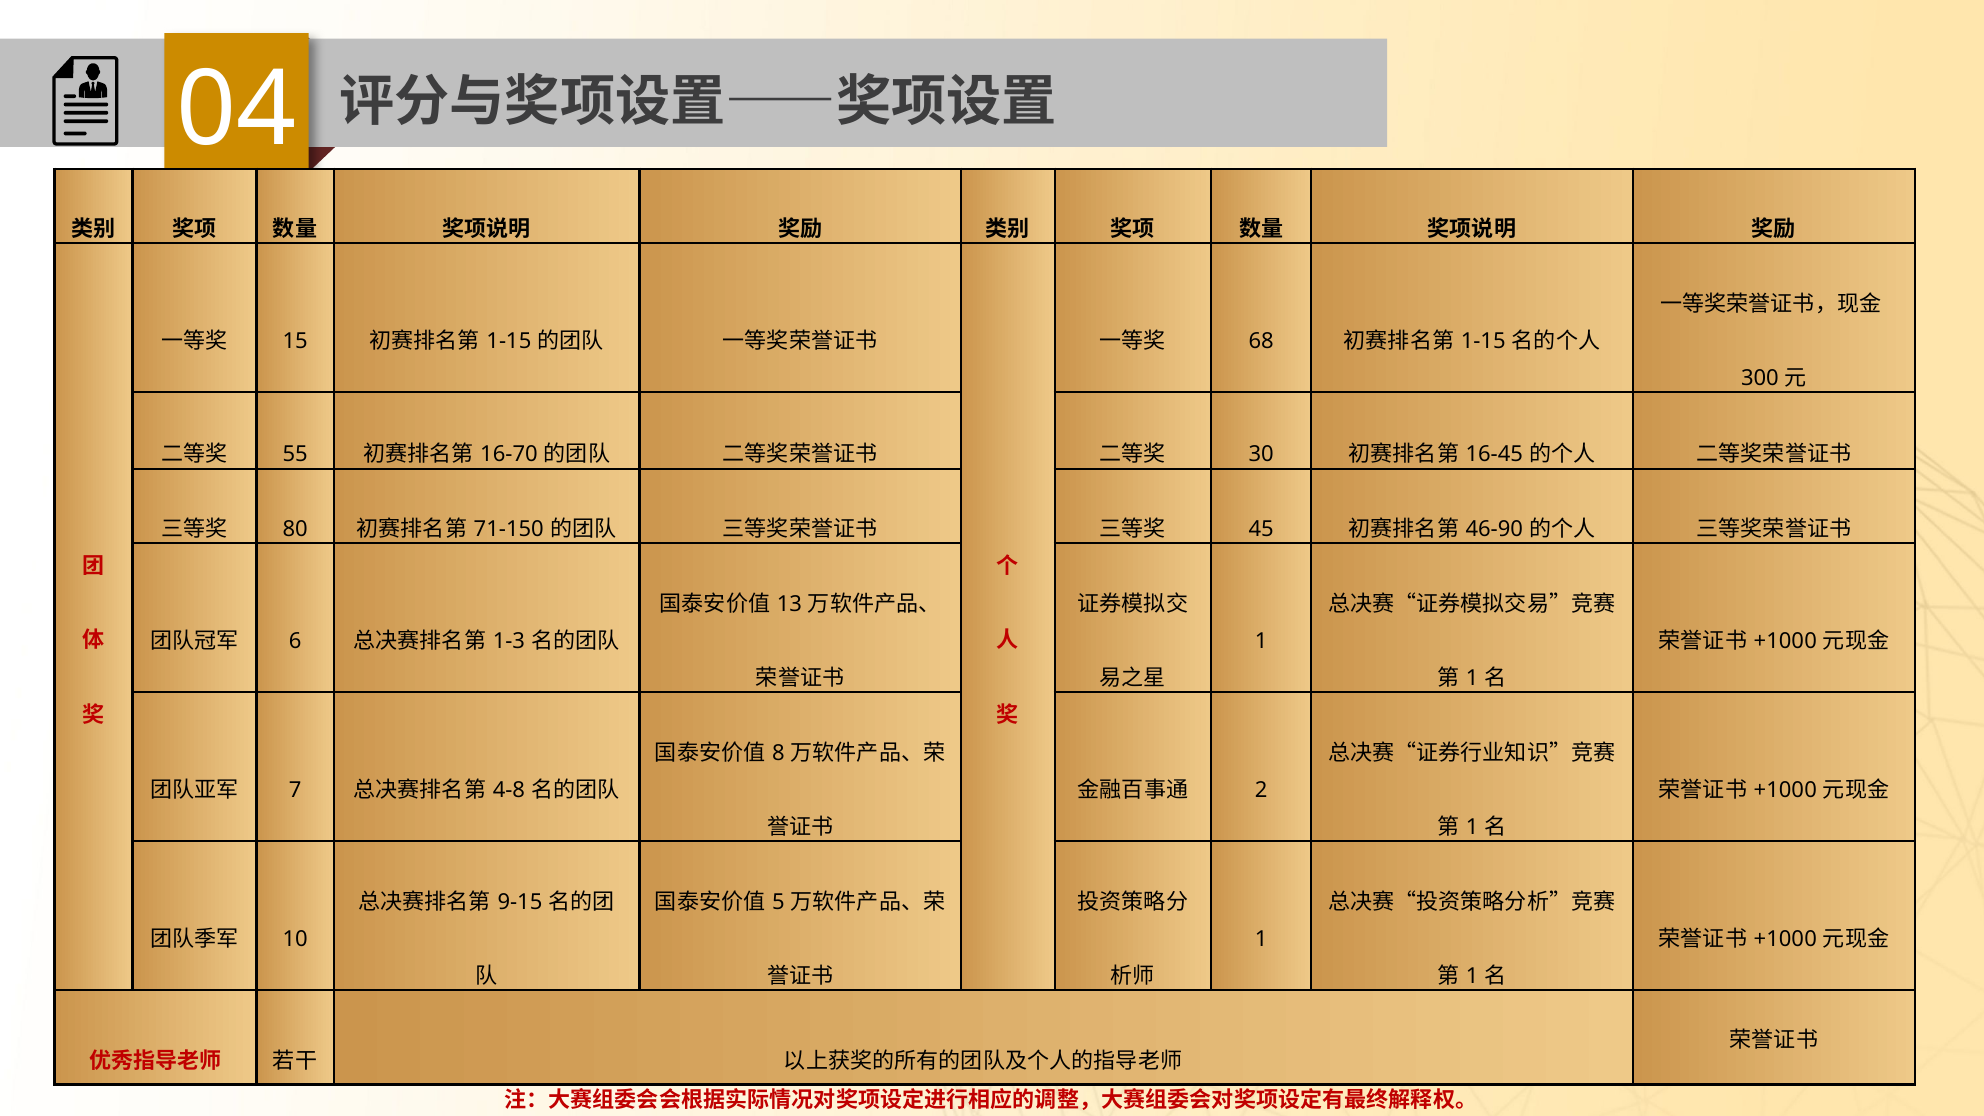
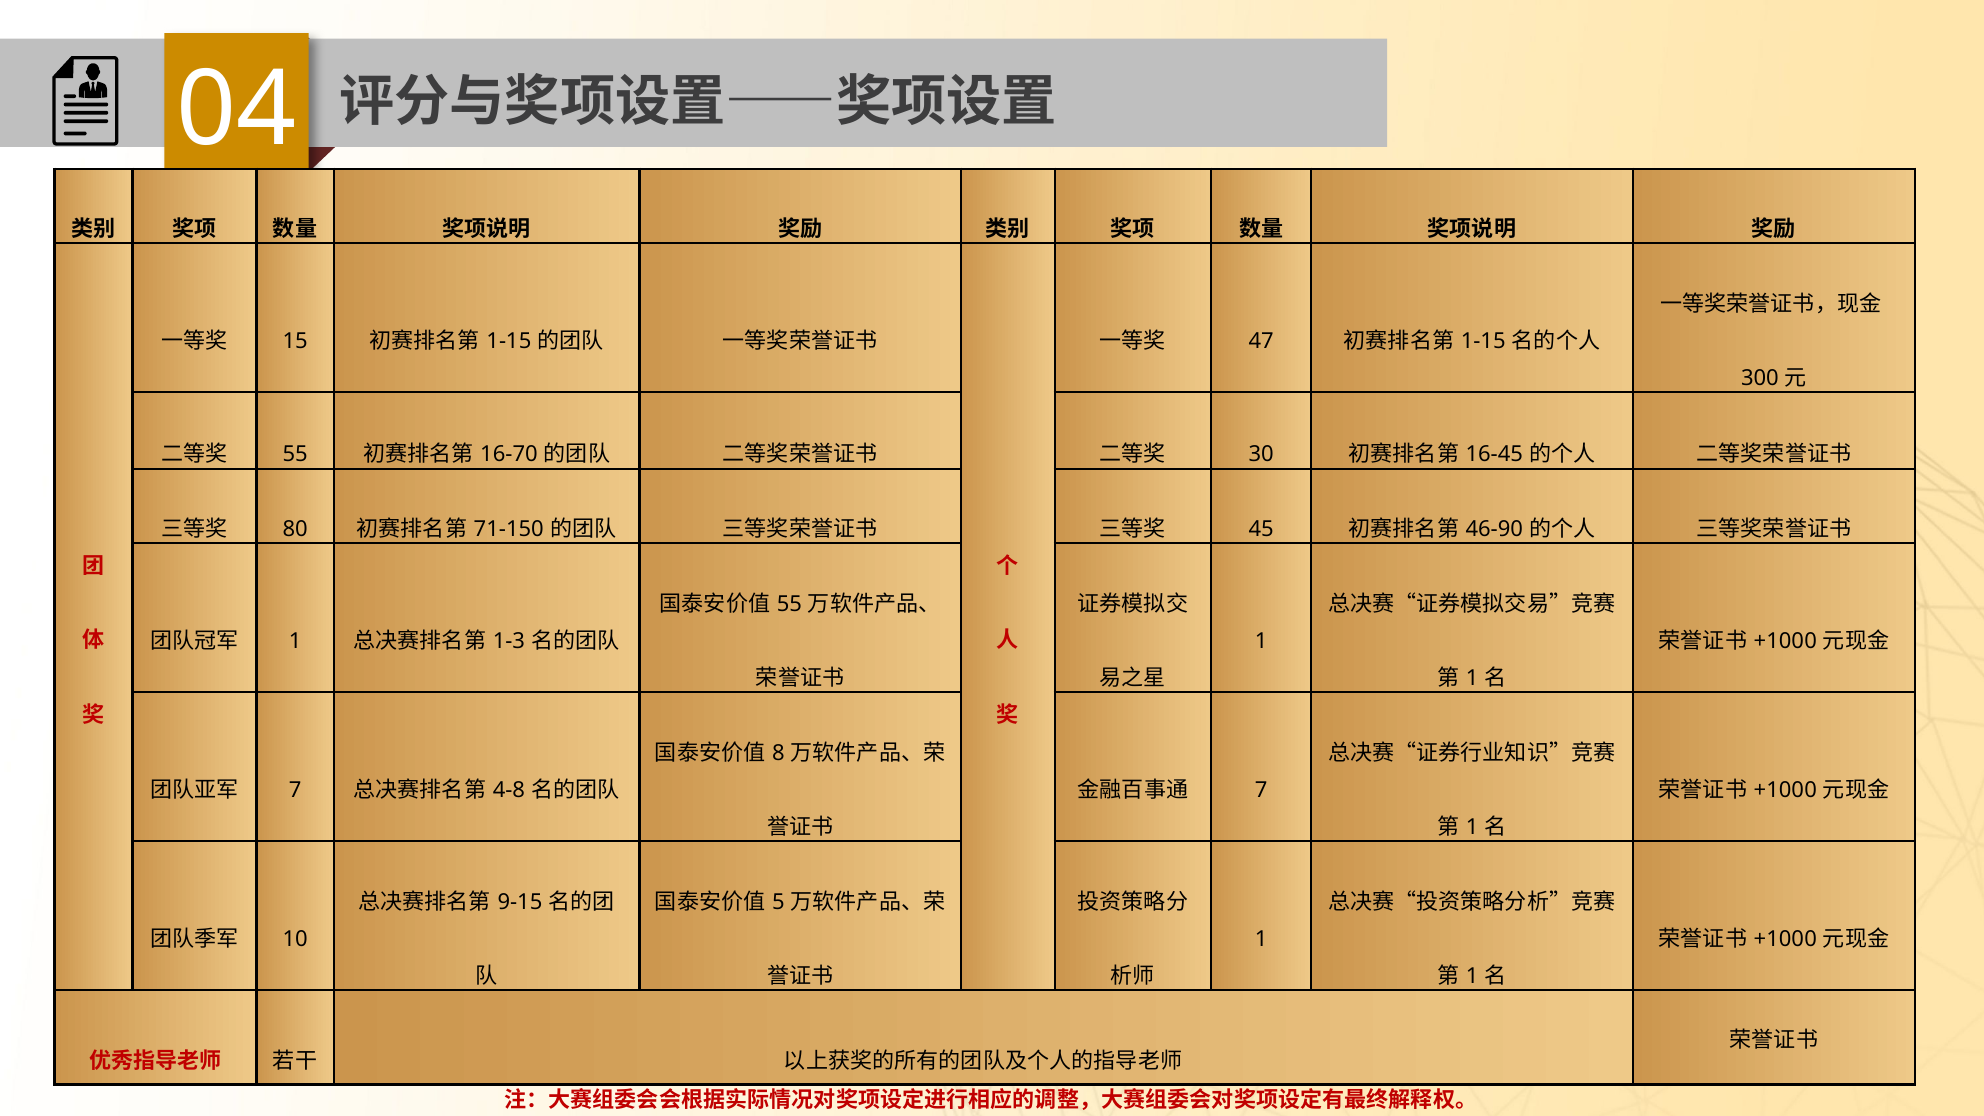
68: 68 -> 47
13 at (789, 604): 13 -> 55
6 at (295, 641): 6 -> 1
2 at (1261, 790): 2 -> 7
